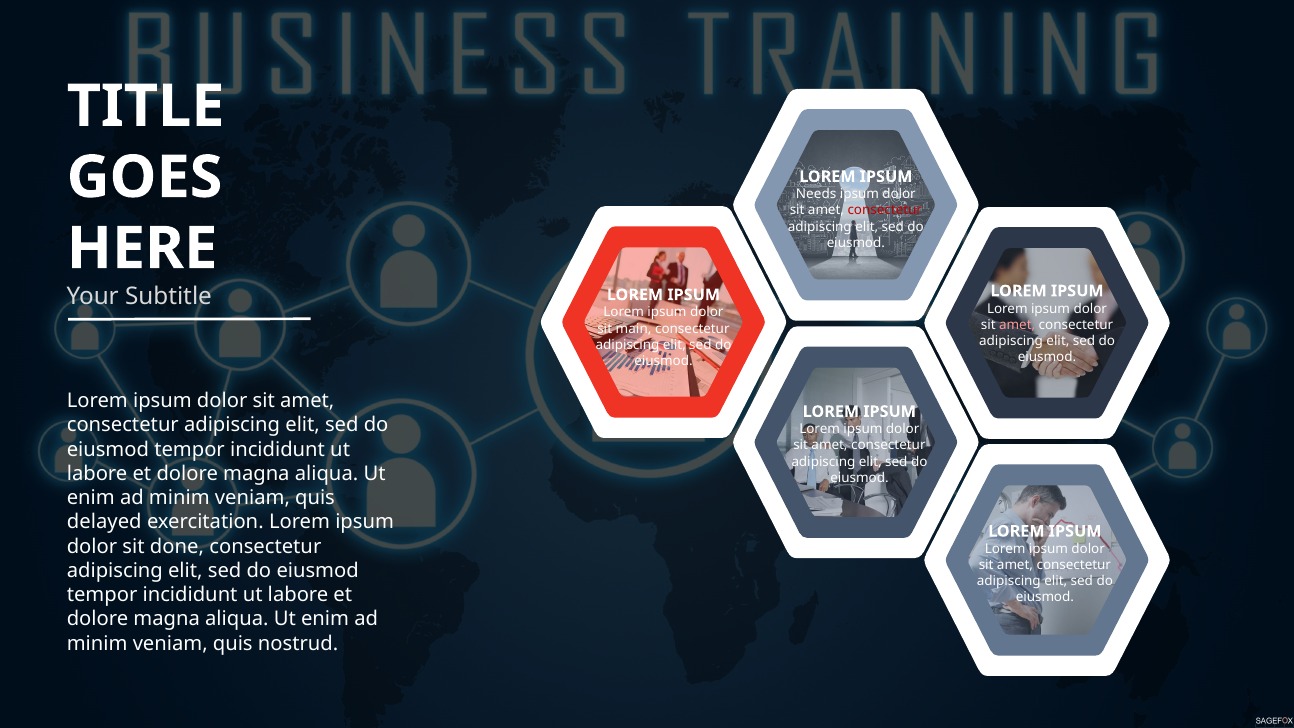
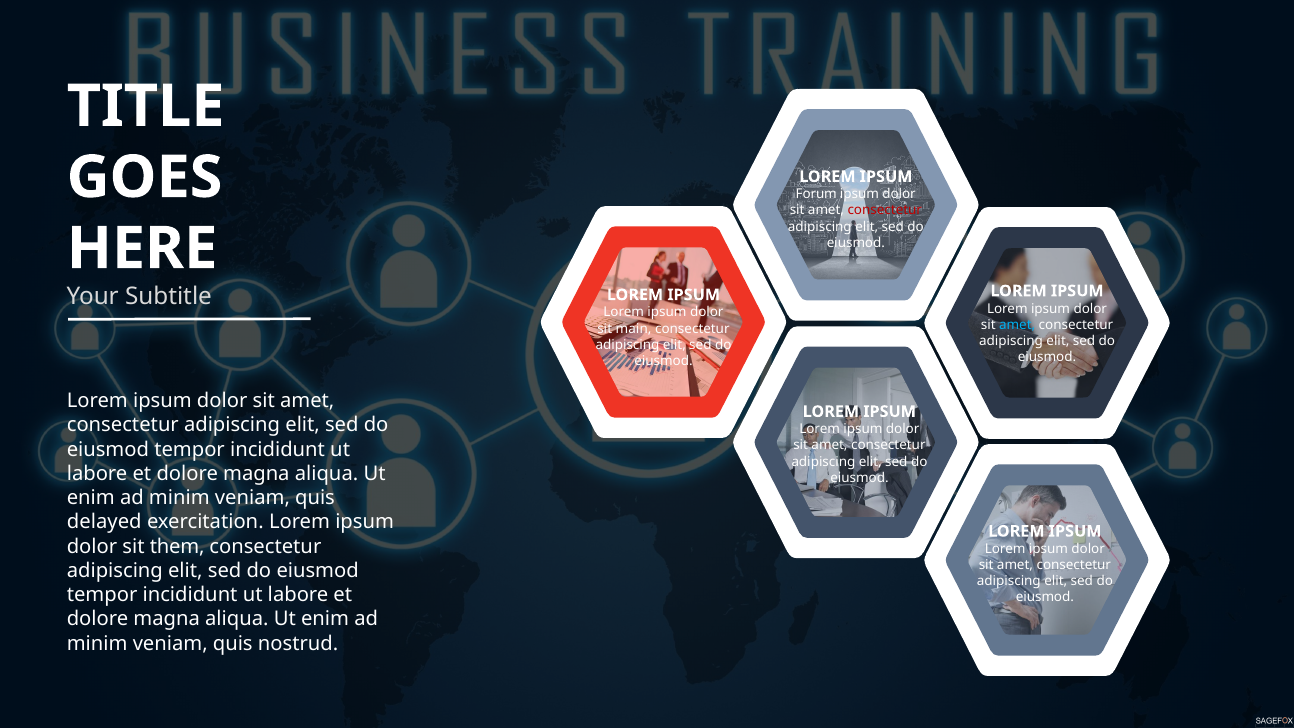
Needs: Needs -> Forum
amet at (1017, 325) colour: pink -> light blue
done: done -> them
